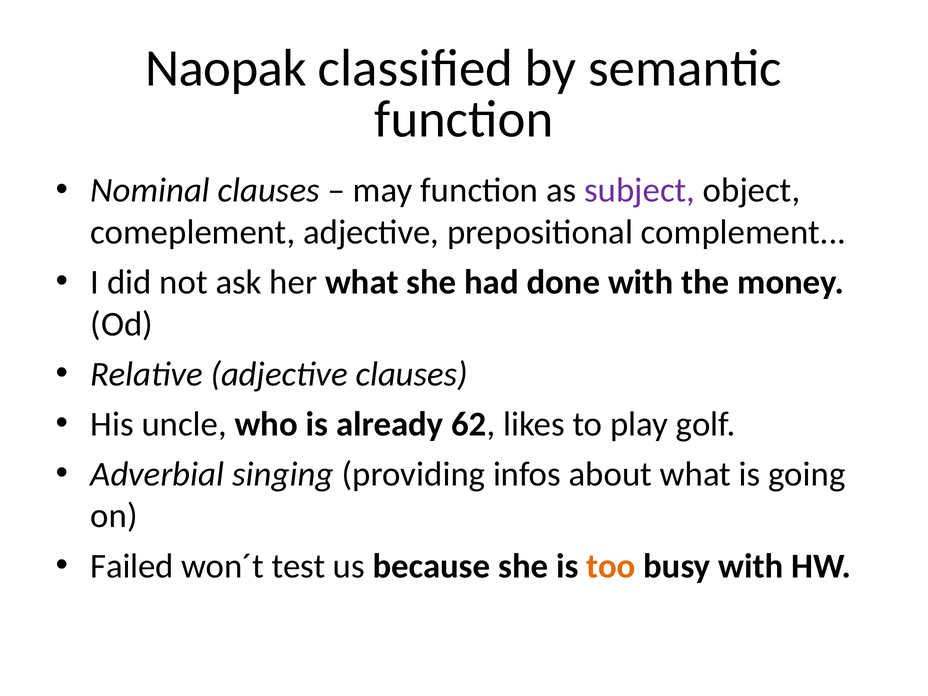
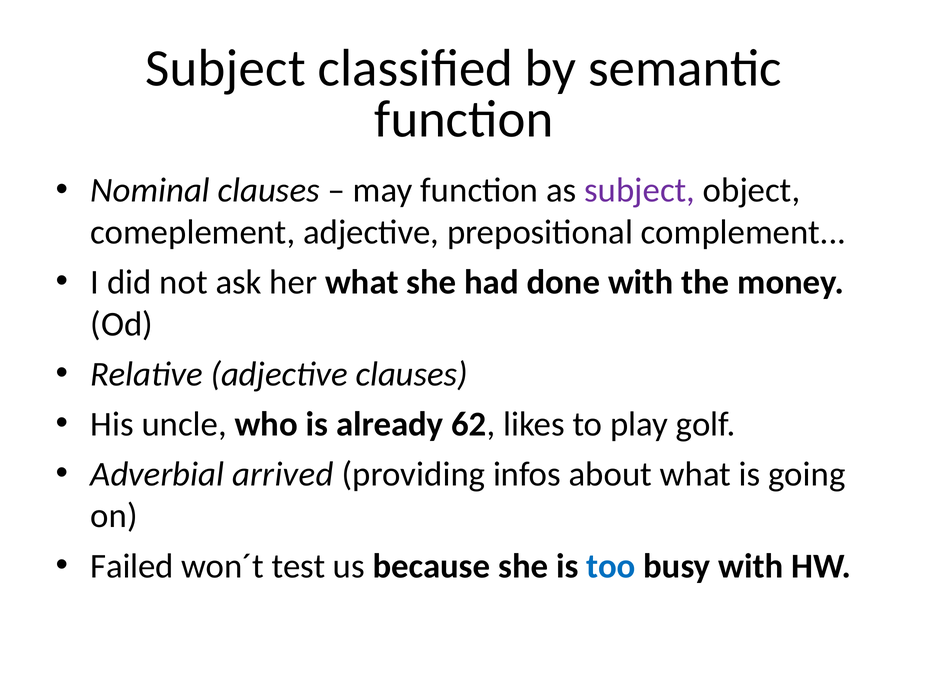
Naopak at (226, 68): Naopak -> Subject
singing: singing -> arrived
too colour: orange -> blue
